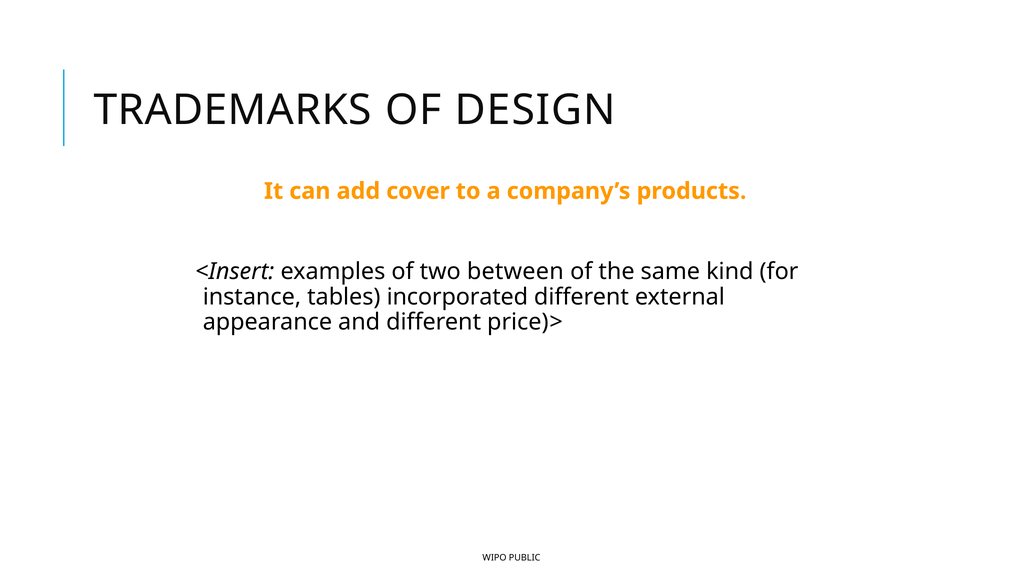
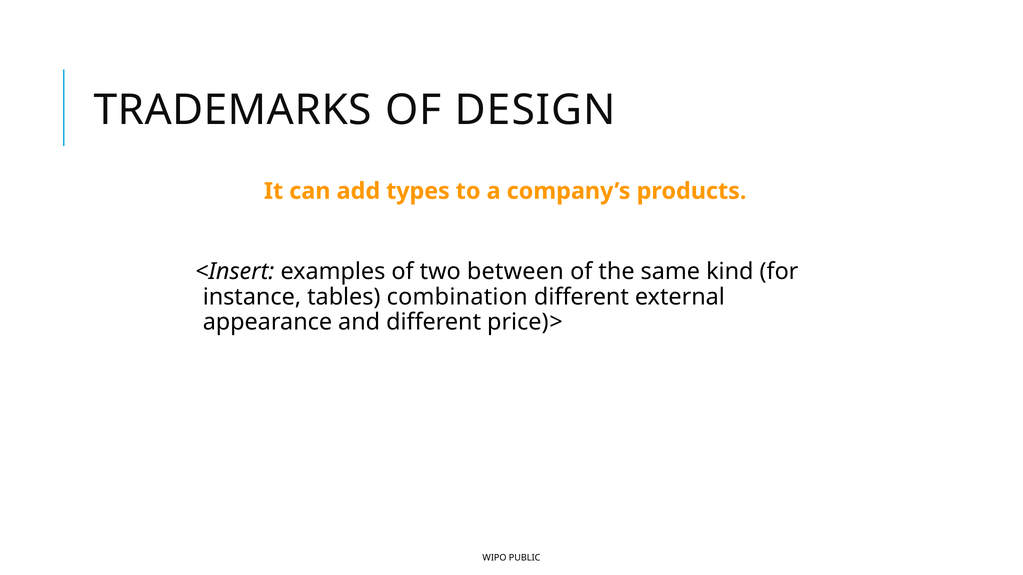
cover: cover -> types
incorporated: incorporated -> combination
